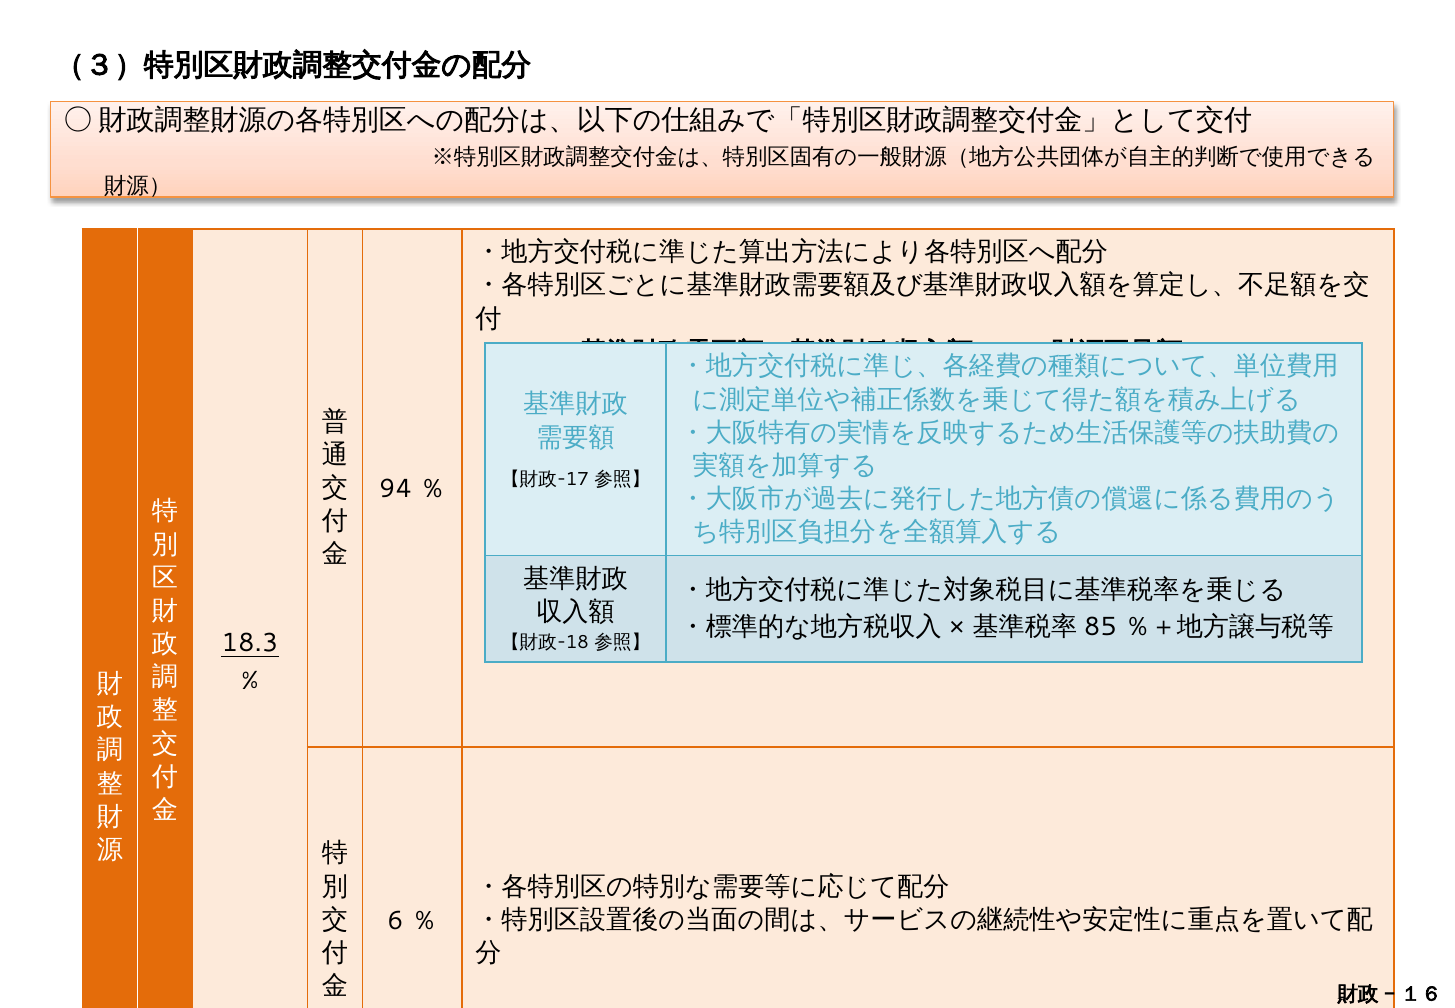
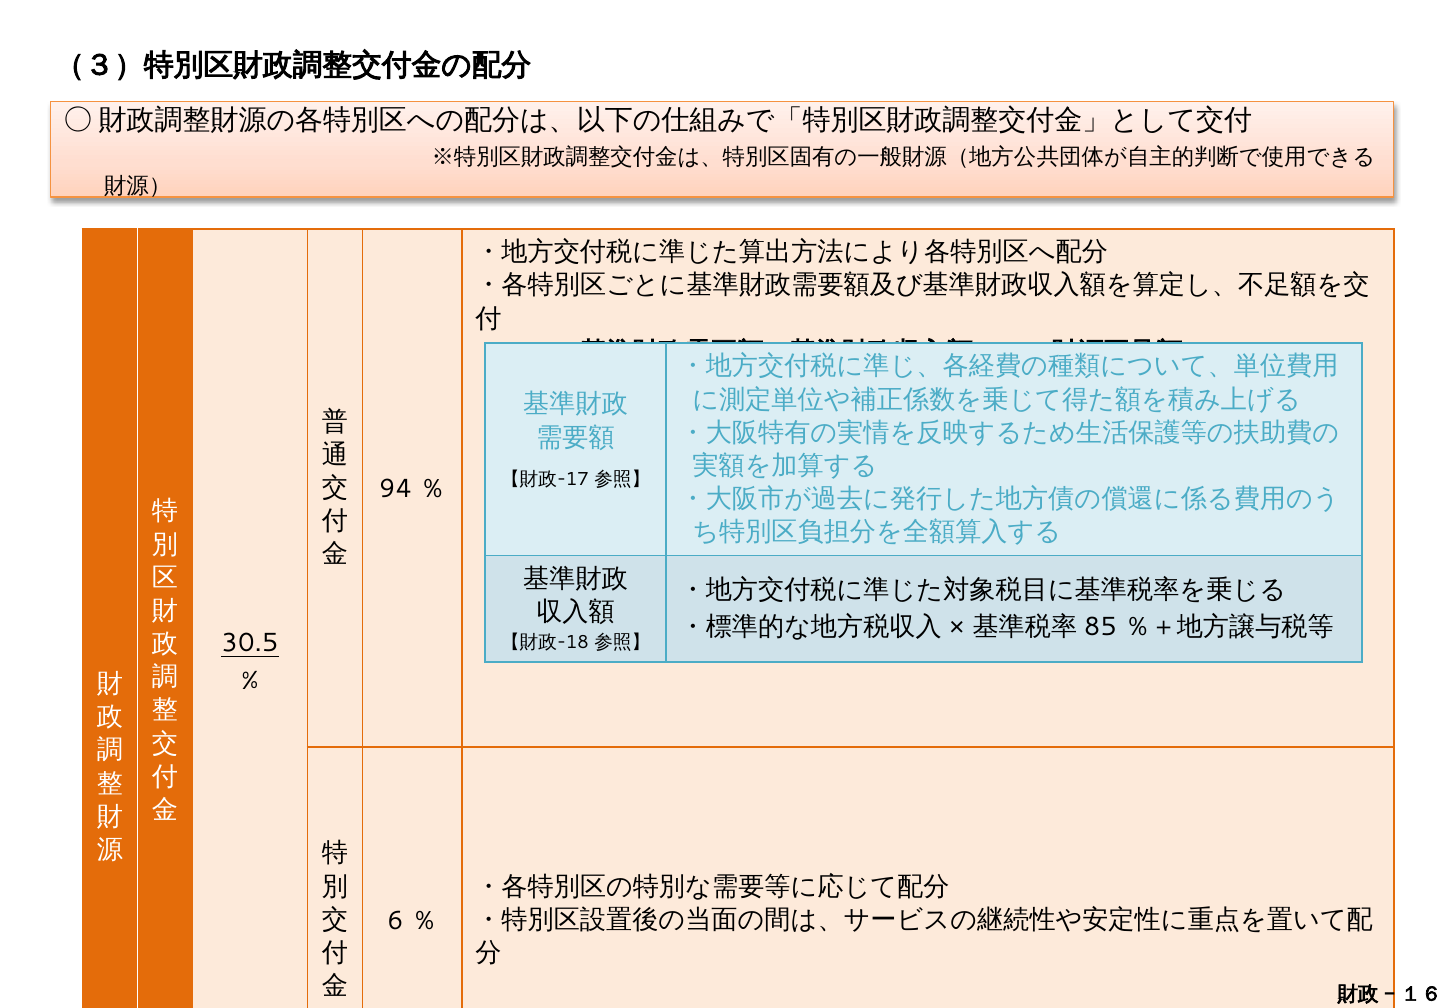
18.3: 18.3 -> 30.5
